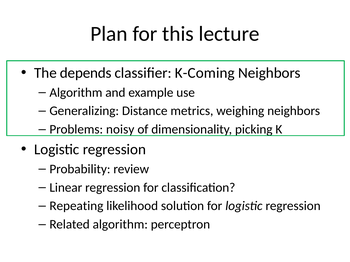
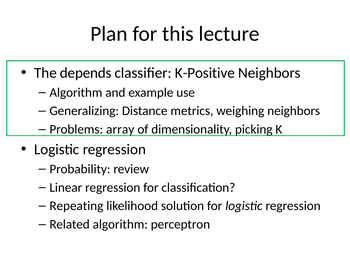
K-Coming: K-Coming -> K-Positive
noisy: noisy -> array
